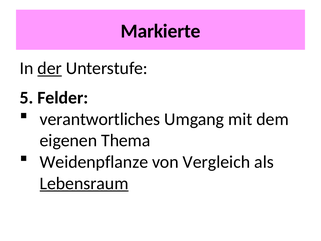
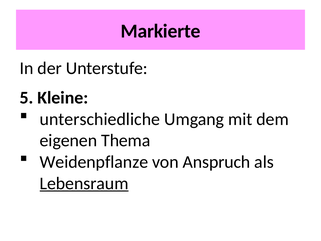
der underline: present -> none
Felder: Felder -> Kleine
verantwortliches: verantwortliches -> unterschiedliche
Vergleich: Vergleich -> Anspruch
